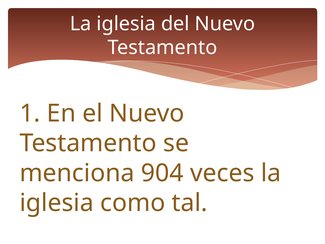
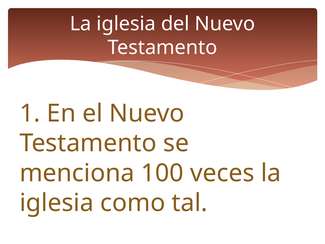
904: 904 -> 100
